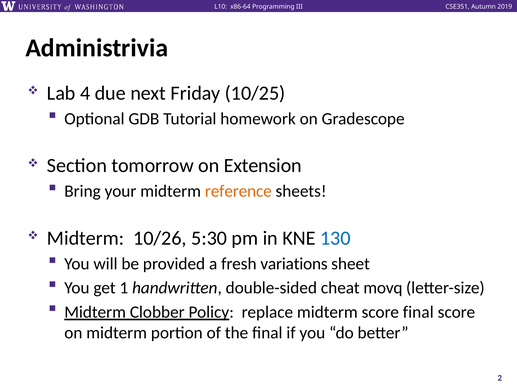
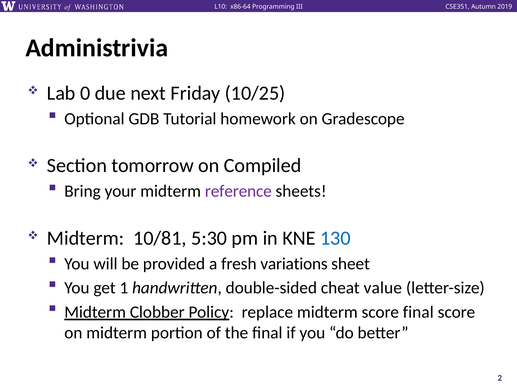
4: 4 -> 0
Extension: Extension -> Compiled
reference colour: orange -> purple
10/26: 10/26 -> 10/81
movq: movq -> value
